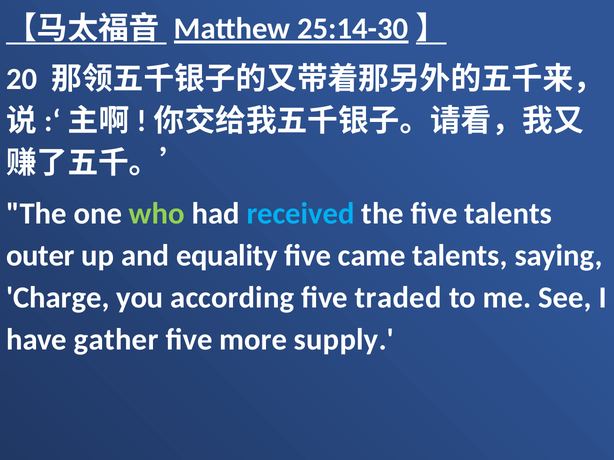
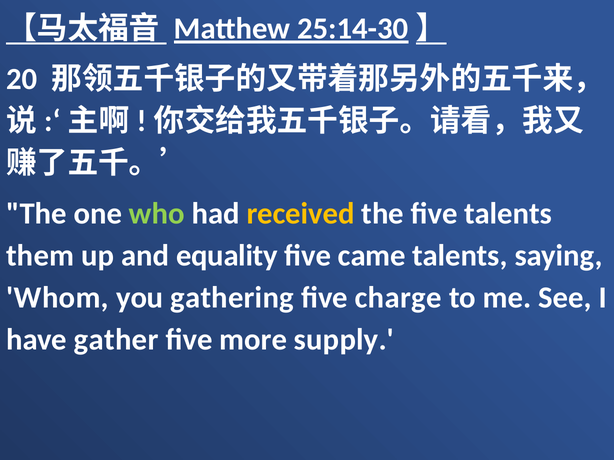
received colour: light blue -> yellow
outer: outer -> them
Charge: Charge -> Whom
according: according -> gathering
traded: traded -> charge
